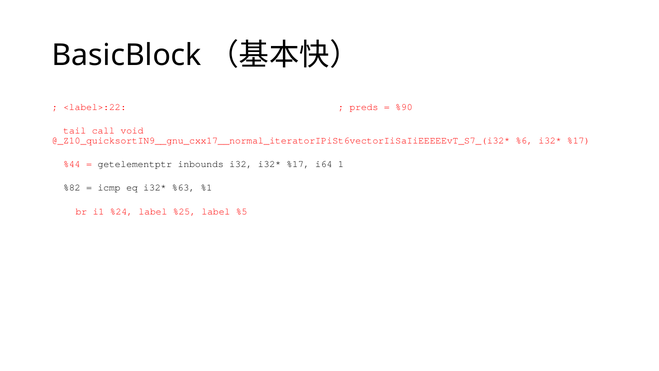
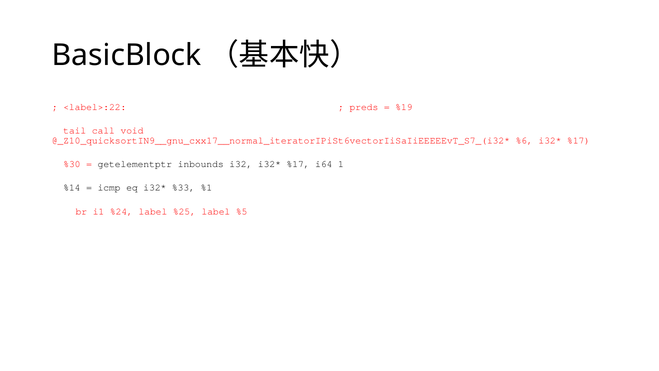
%90: %90 -> %19
%44: %44 -> %30
%82: %82 -> %14
%63: %63 -> %33
